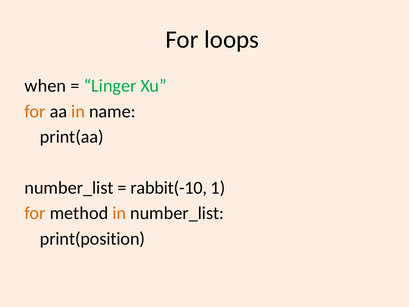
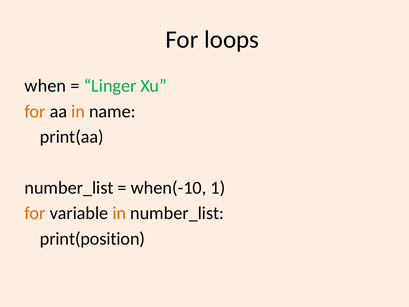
rabbit(-10: rabbit(-10 -> when(-10
method: method -> variable
